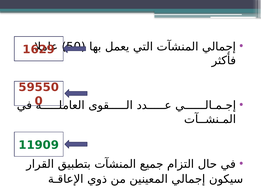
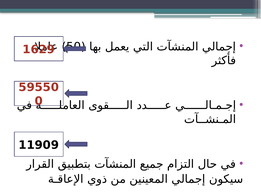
11909 colour: green -> black
